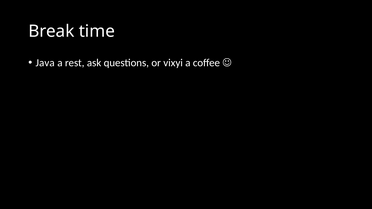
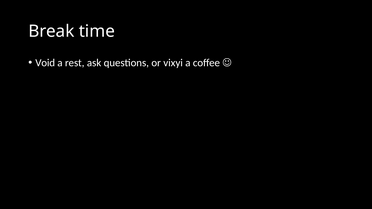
Java: Java -> Void
